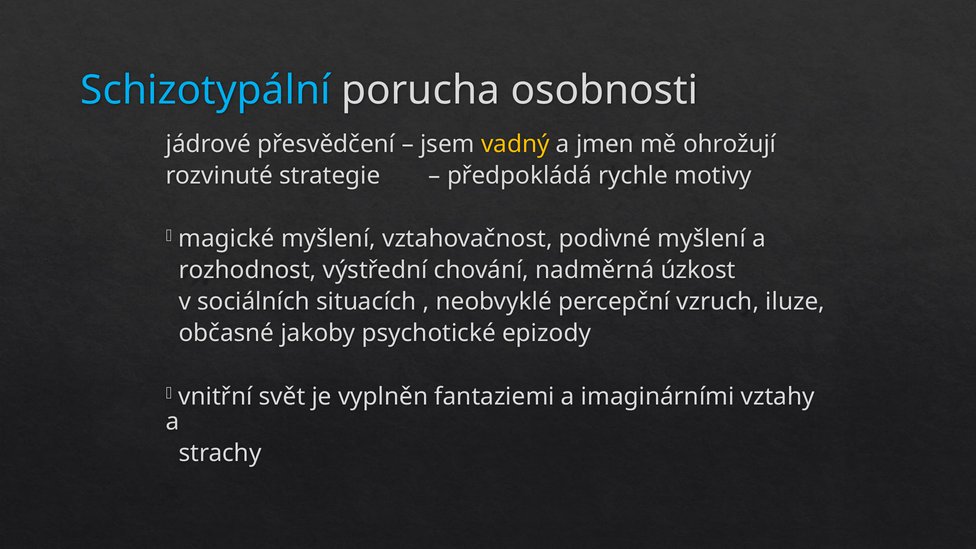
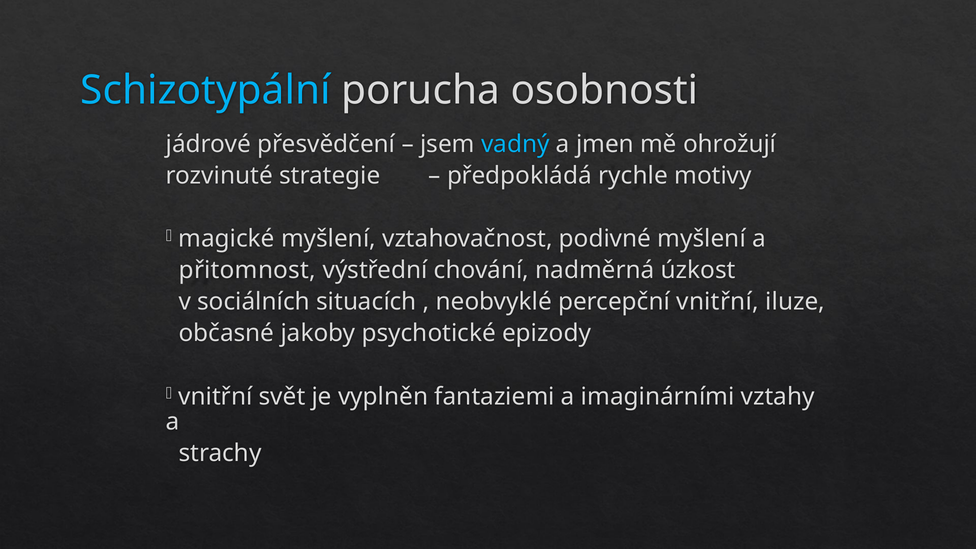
vadný colour: yellow -> light blue
rozhodnost: rozhodnost -> přitomnost
percepční vzruch: vzruch -> vnitřní
